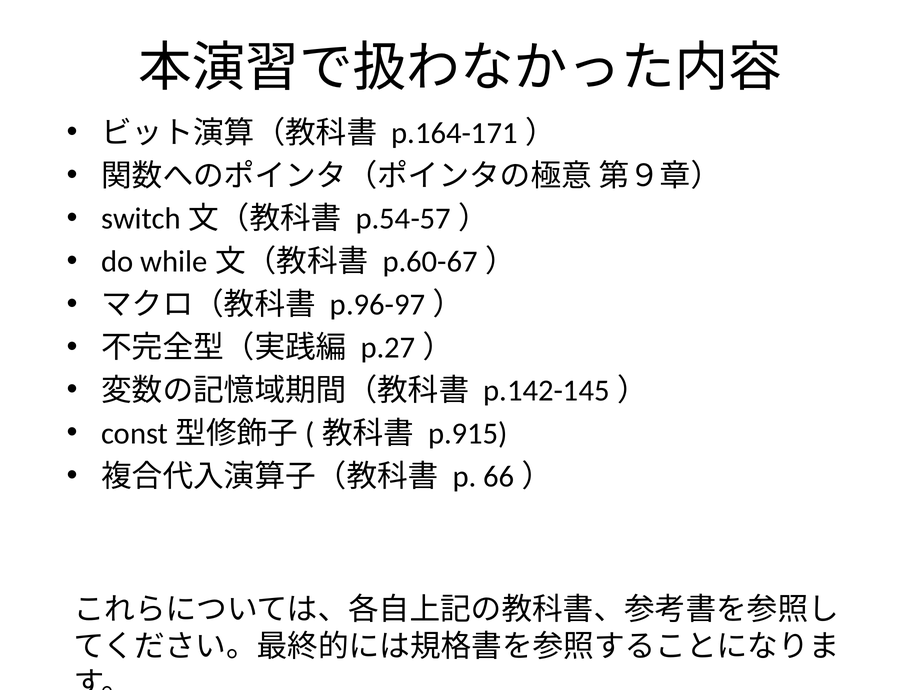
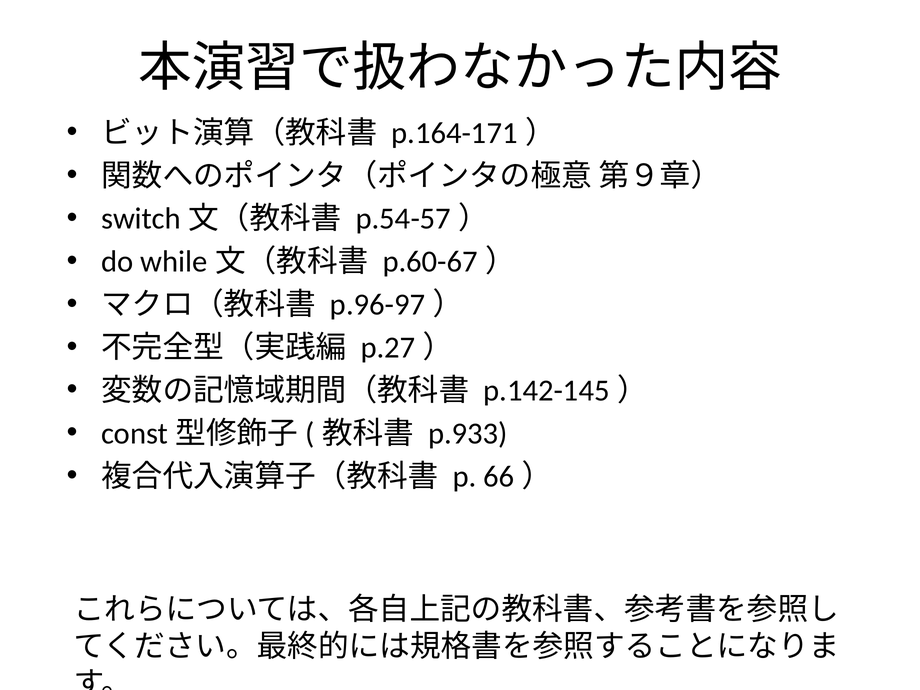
p.915: p.915 -> p.933
